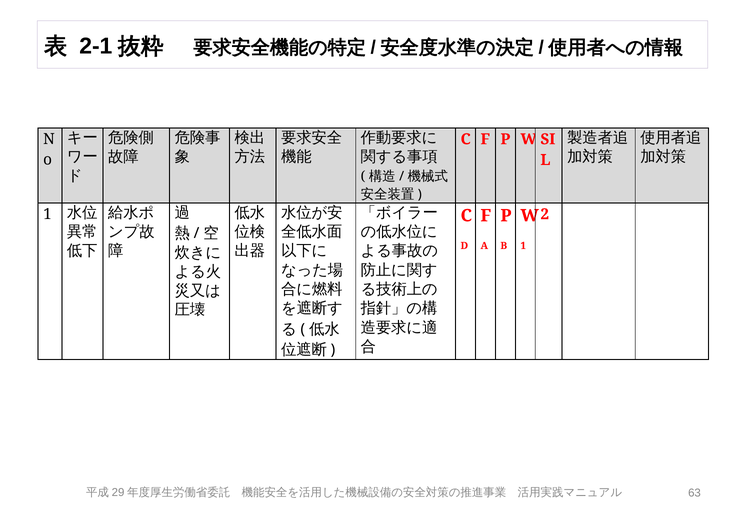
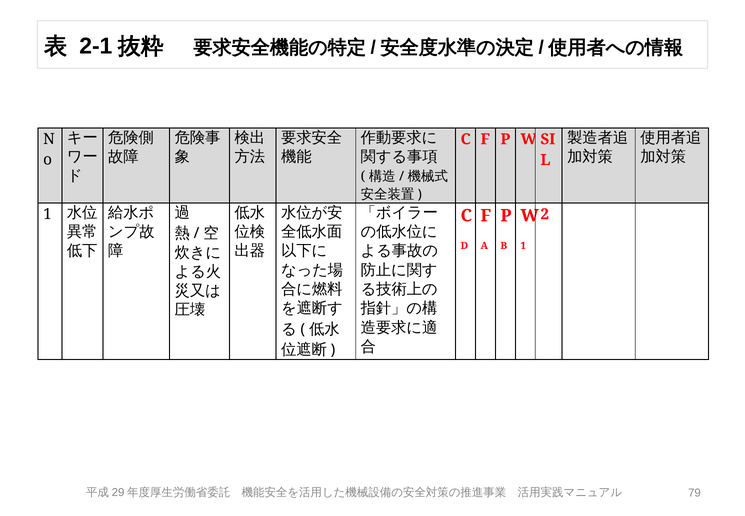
63: 63 -> 79
